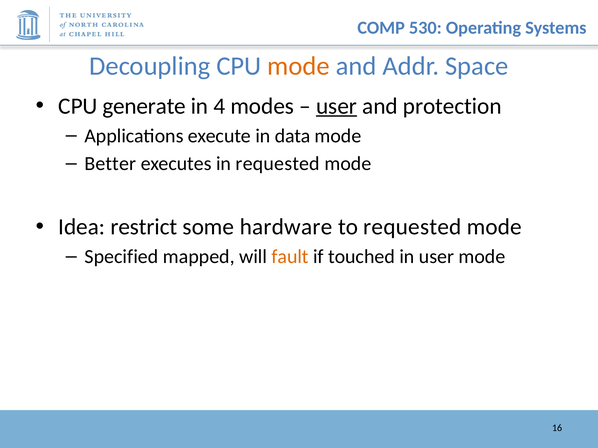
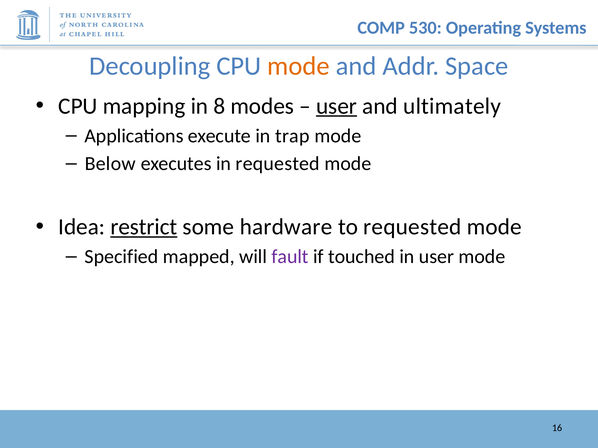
generate: generate -> mapping
4: 4 -> 8
protection: protection -> ultimately
data: data -> trap
Better: Better -> Below
restrict underline: none -> present
fault colour: orange -> purple
